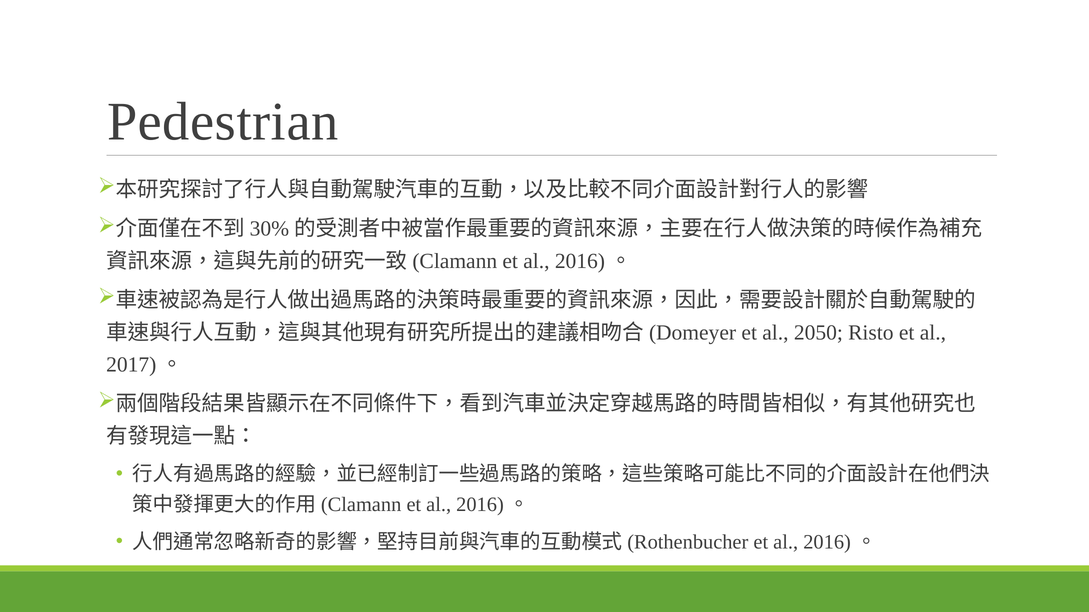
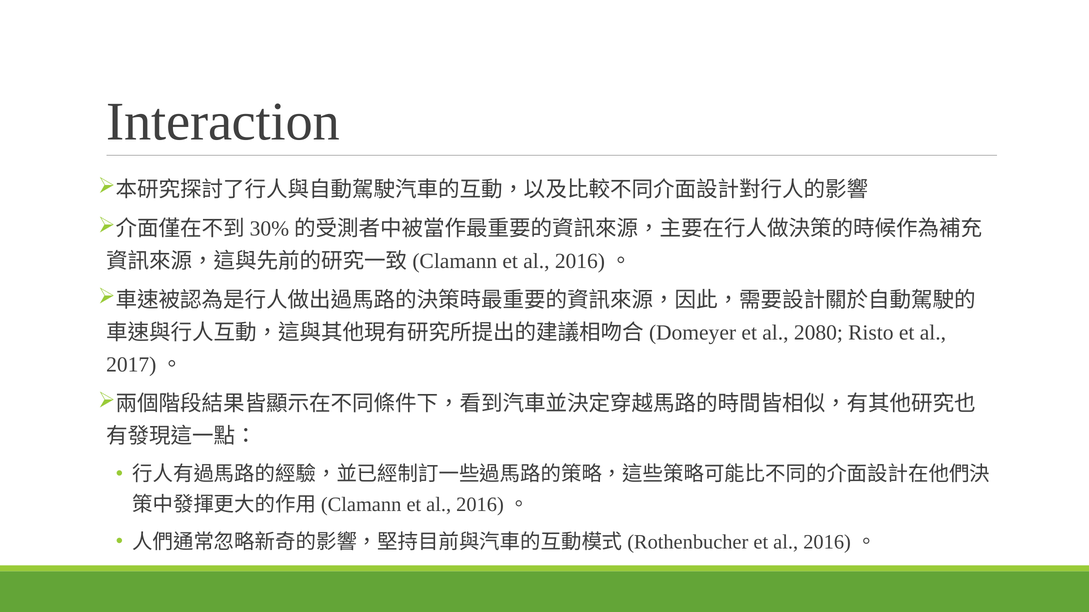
Pedestrian: Pedestrian -> Interaction
2050: 2050 -> 2080
